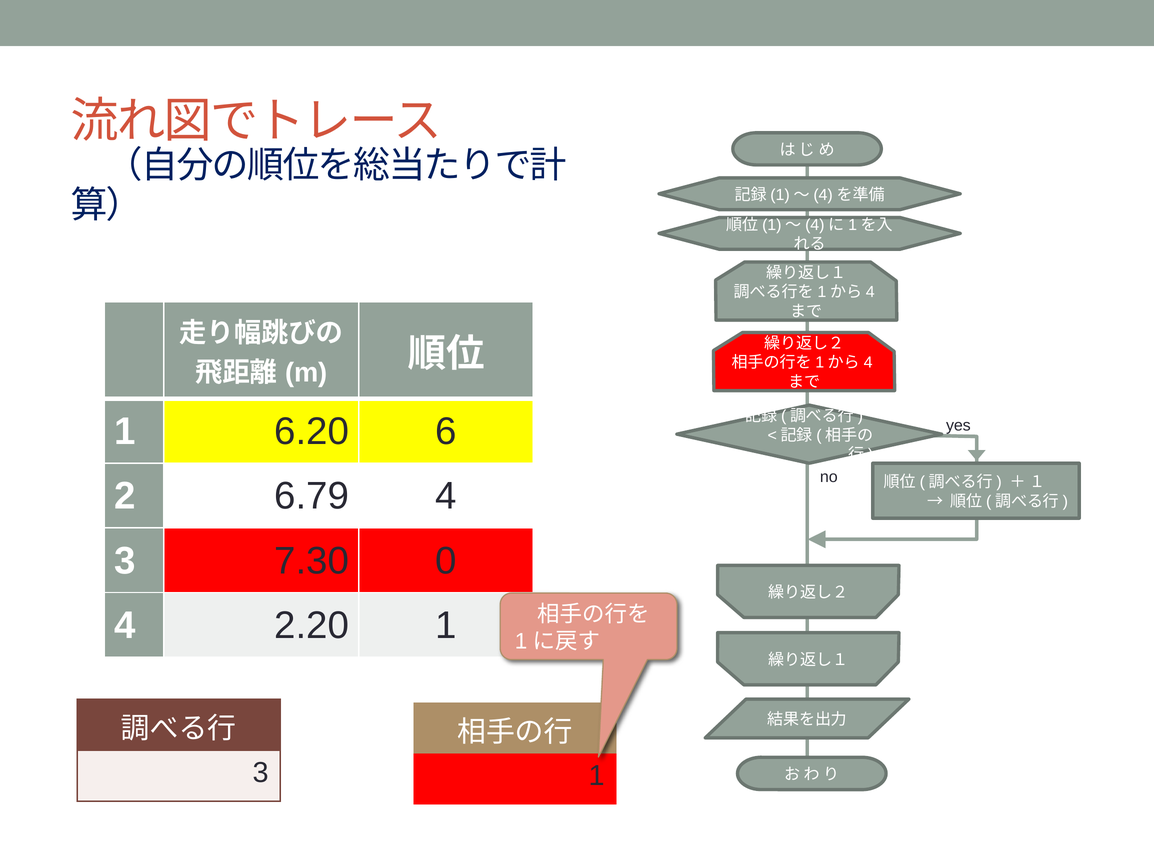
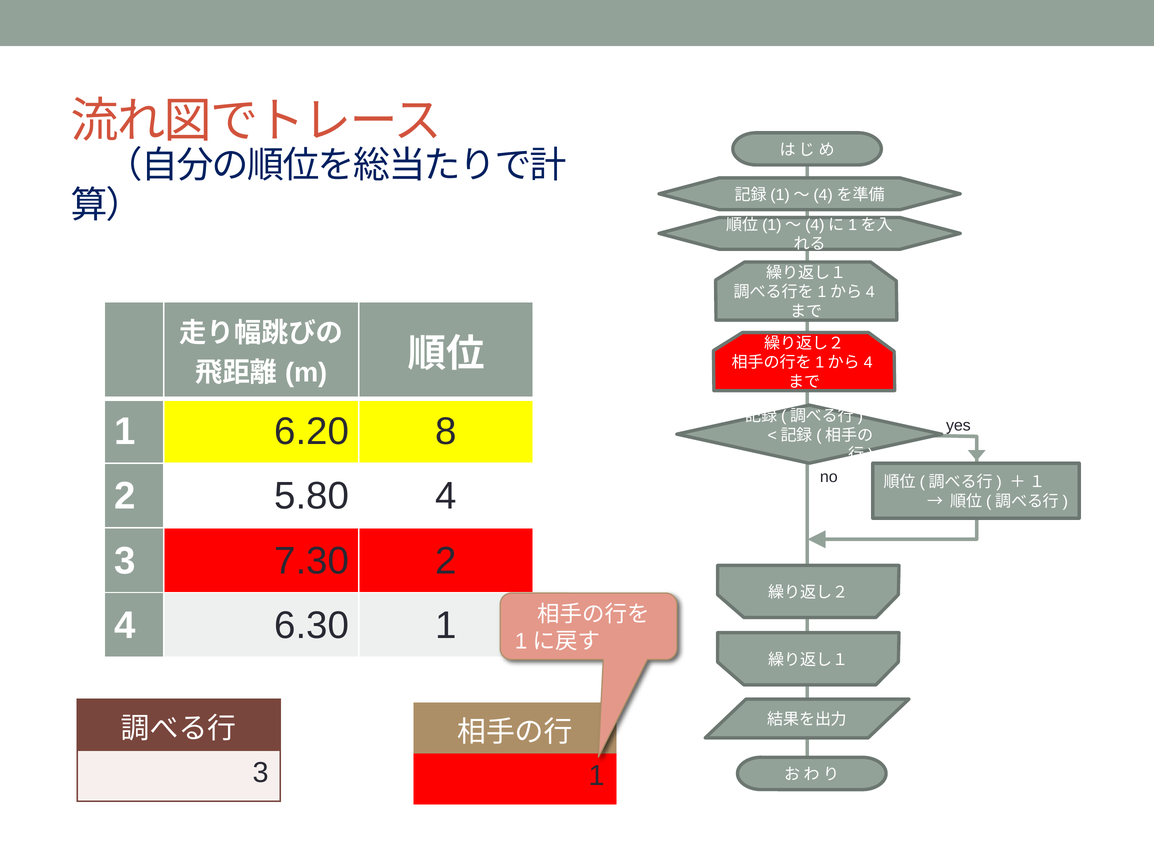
6: 6 -> 8
6.79: 6.79 -> 5.80
7.30 0: 0 -> 2
2.20: 2.20 -> 6.30
